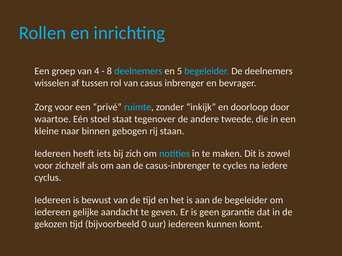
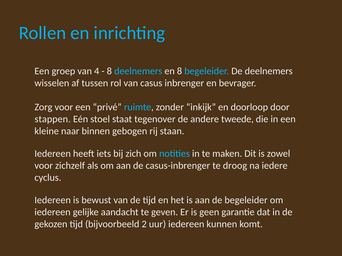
en 5: 5 -> 8
waartoe: waartoe -> stappen
cycles: cycles -> droog
0: 0 -> 2
